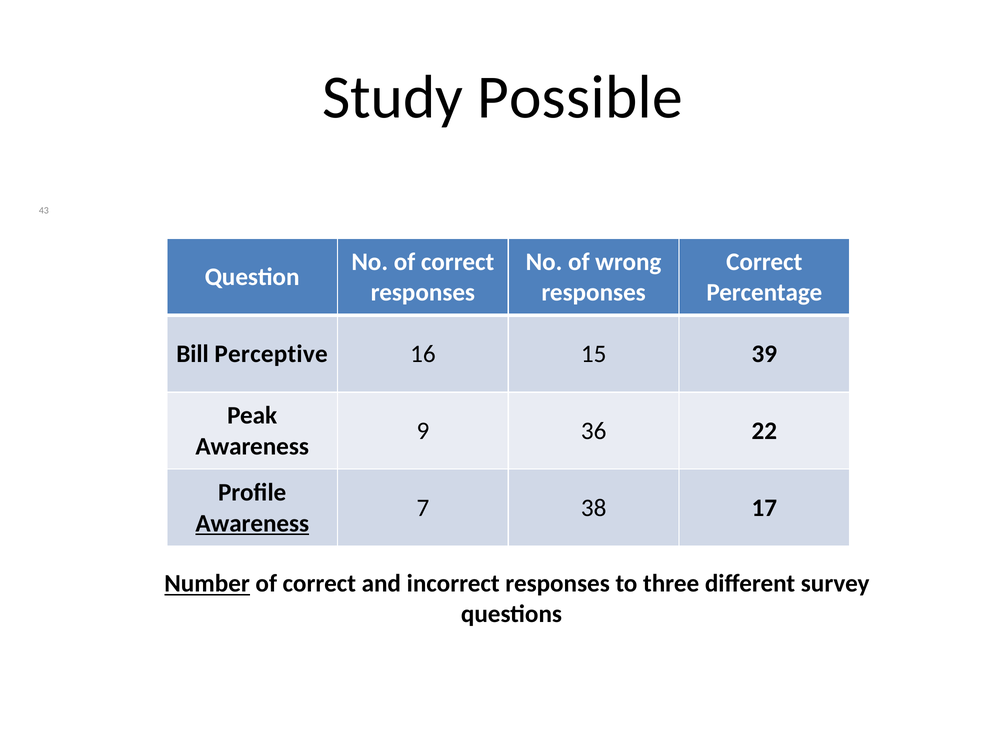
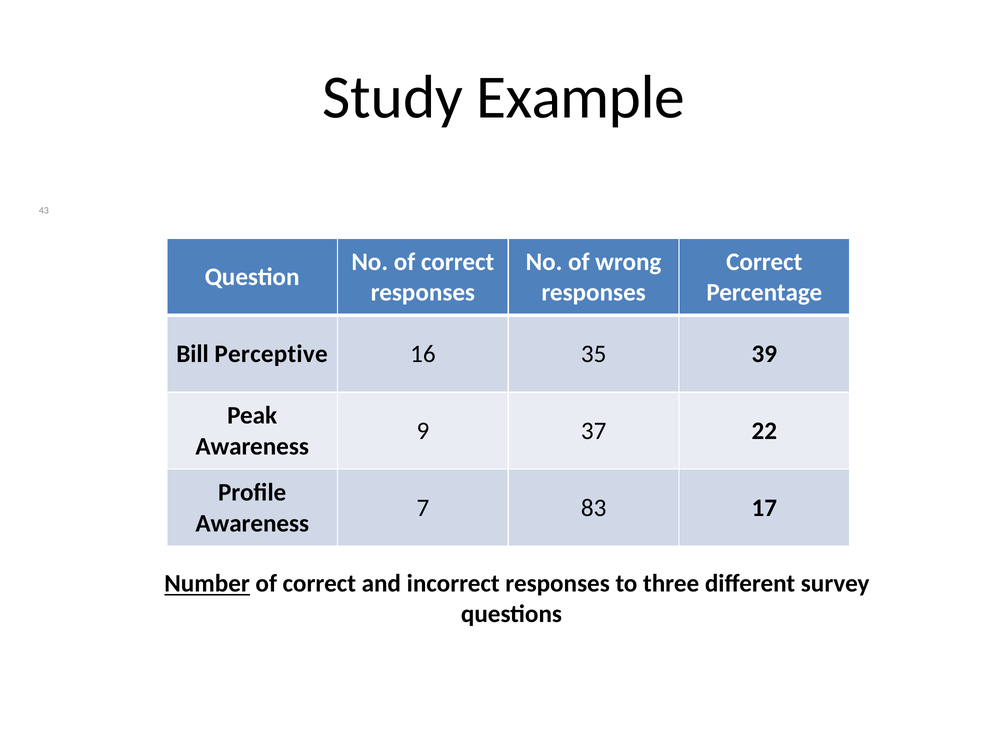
Possible: Possible -> Example
15: 15 -> 35
36: 36 -> 37
38: 38 -> 83
Awareness at (252, 523) underline: present -> none
